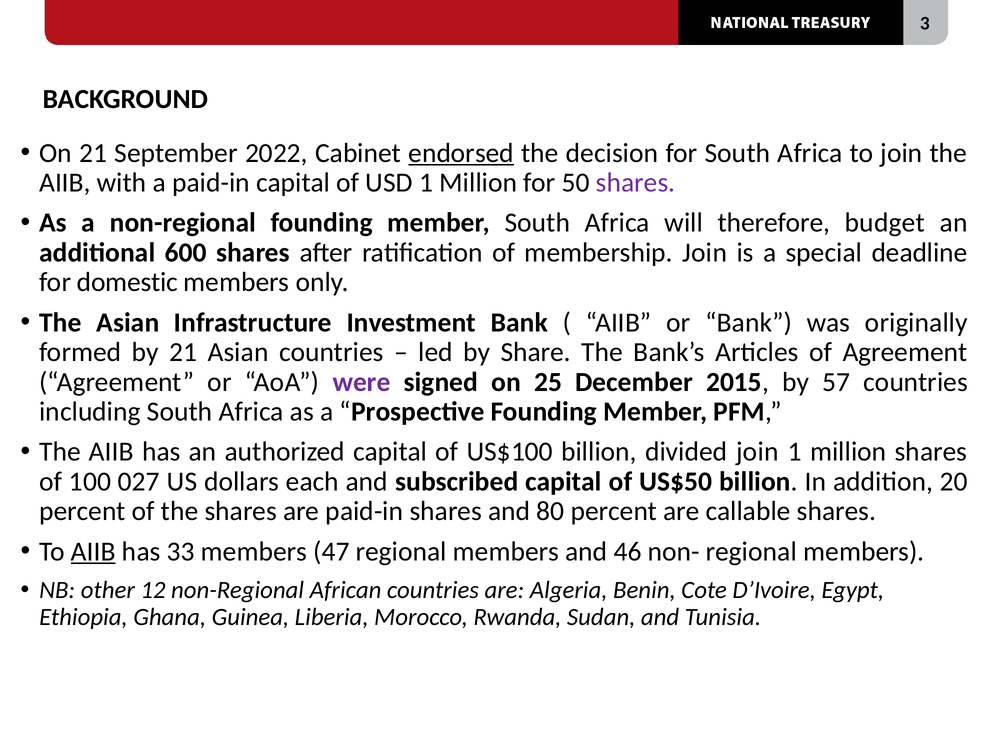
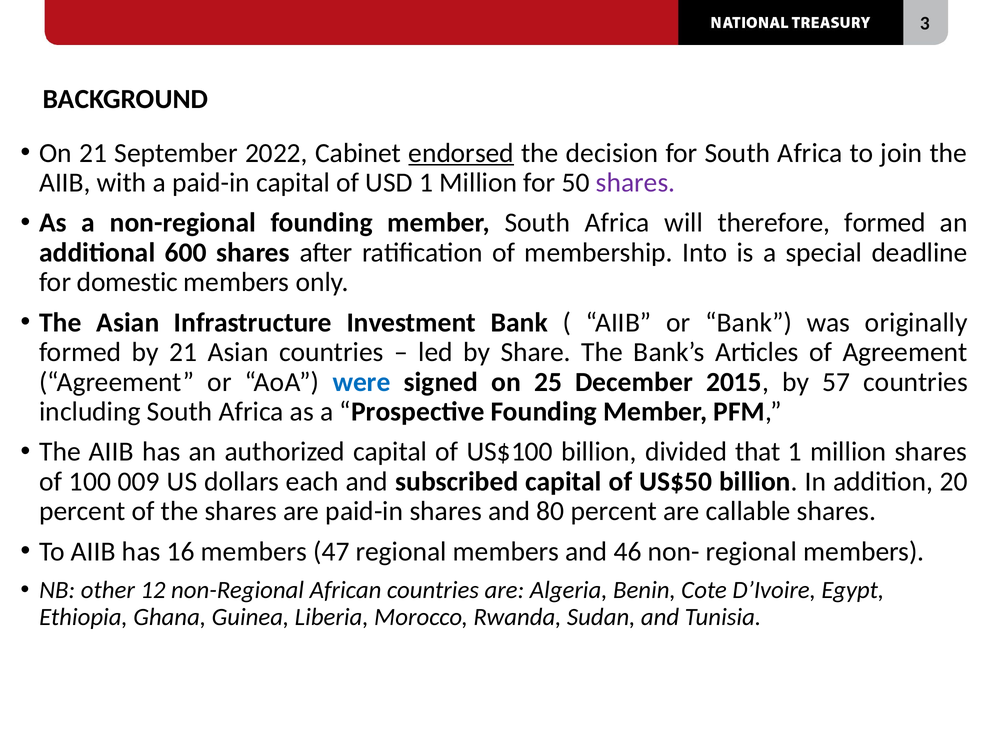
therefore budget: budget -> formed
membership Join: Join -> Into
were colour: purple -> blue
divided join: join -> that
027: 027 -> 009
AIIB at (93, 551) underline: present -> none
33: 33 -> 16
